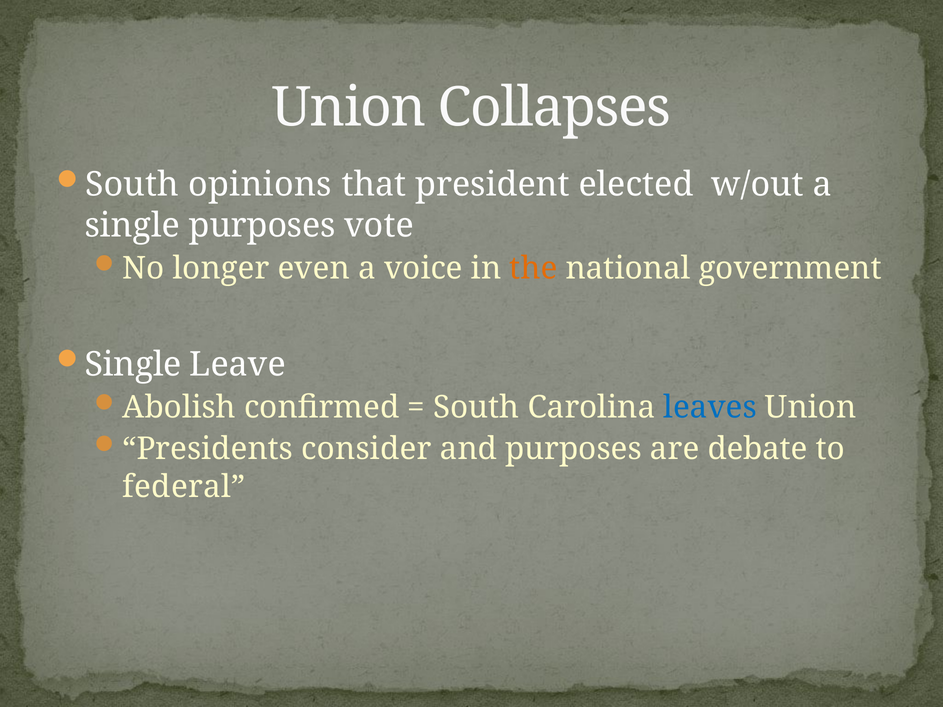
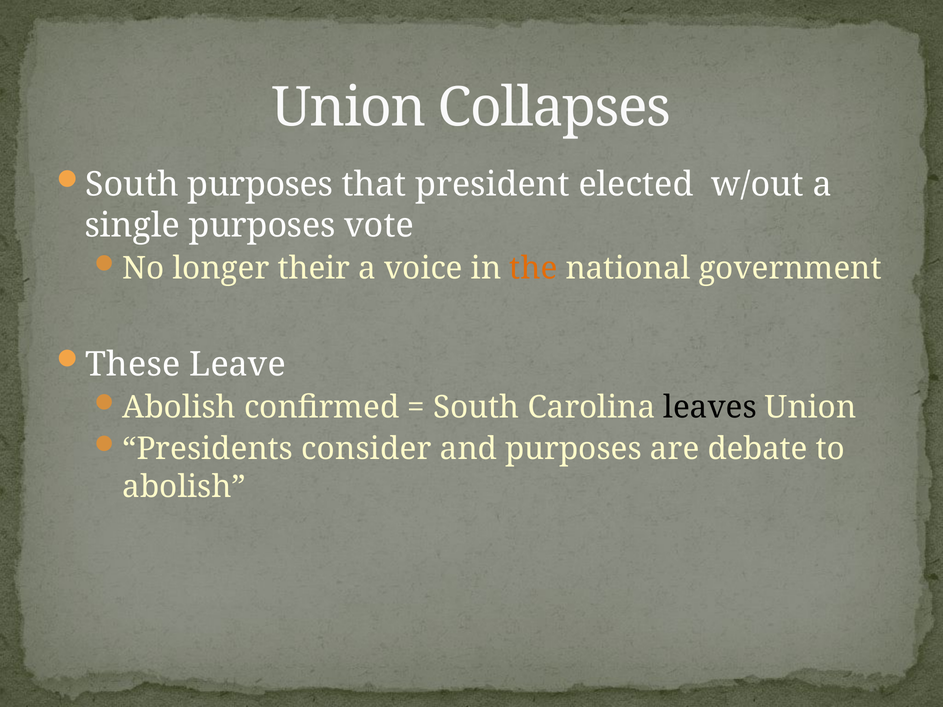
South opinions: opinions -> purposes
even: even -> their
Single at (133, 365): Single -> These
leaves colour: blue -> black
federal at (184, 487): federal -> abolish
